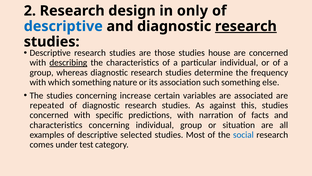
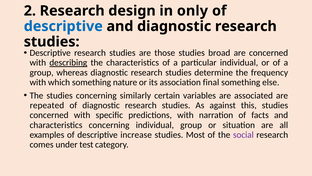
research at (246, 26) underline: present -> none
house: house -> broad
such: such -> final
increase: increase -> similarly
selected: selected -> increase
social colour: blue -> purple
